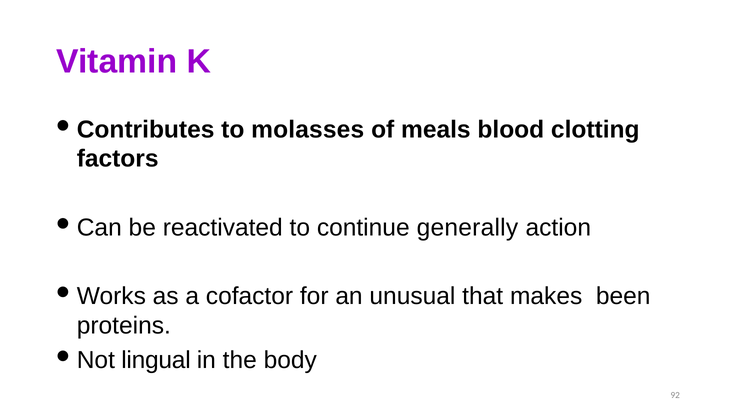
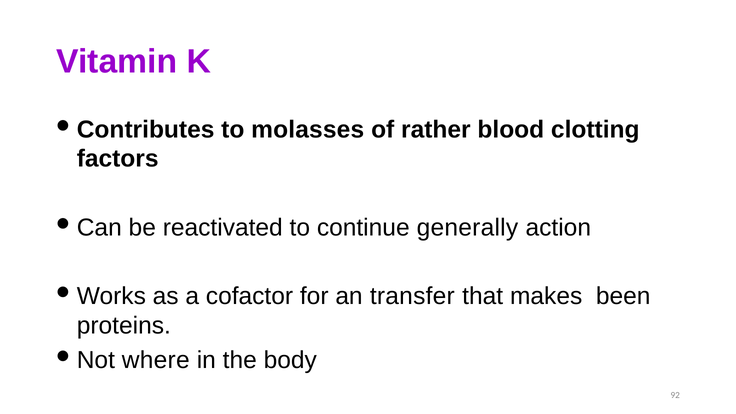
meals: meals -> rather
unusual: unusual -> transfer
lingual: lingual -> where
